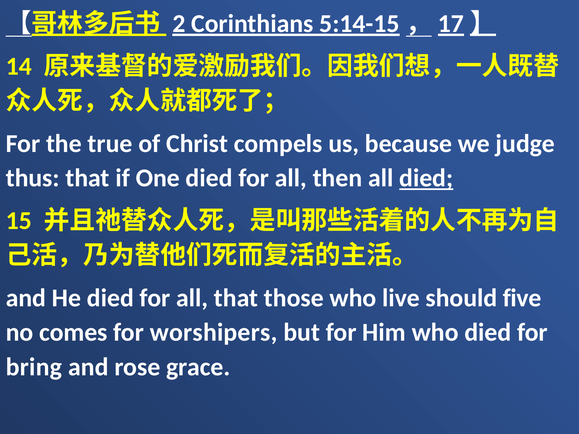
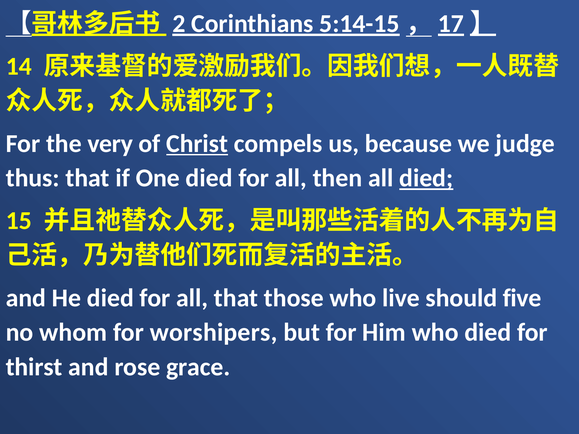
true: true -> very
Christ underline: none -> present
comes: comes -> whom
bring: bring -> thirst
